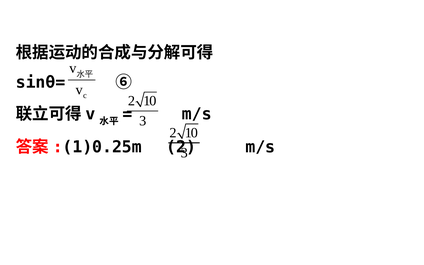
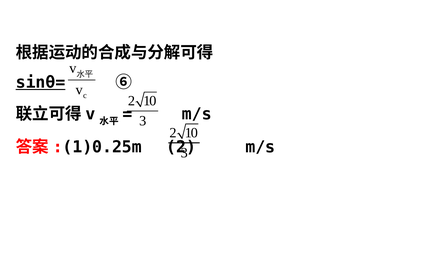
sinθ= underline: none -> present
